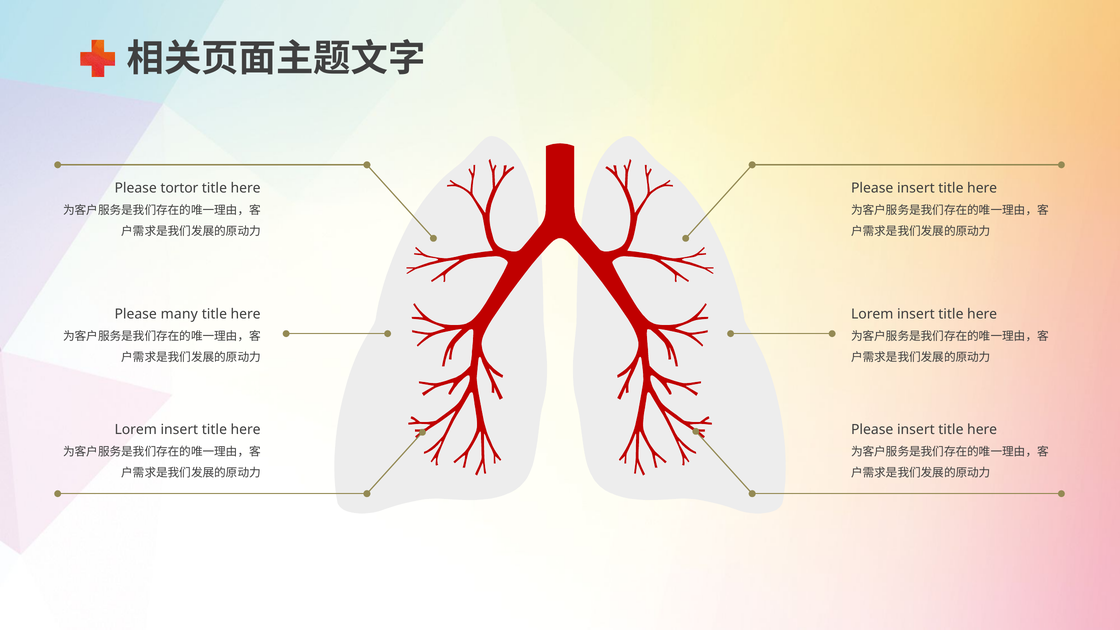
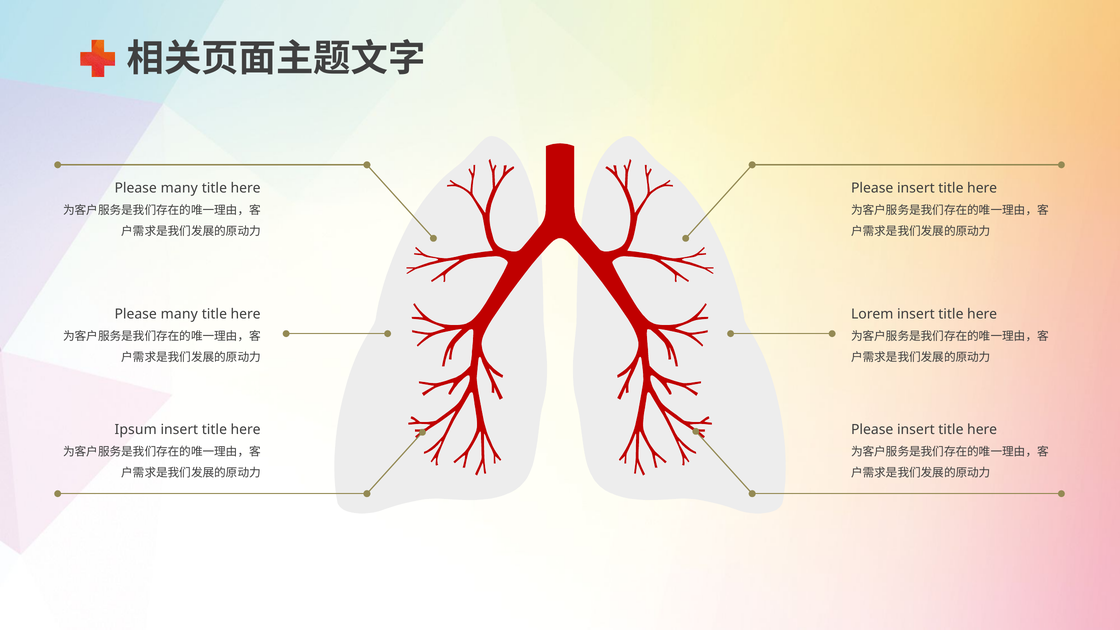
tortor at (179, 188): tortor -> many
Lorem at (136, 430): Lorem -> Ipsum
